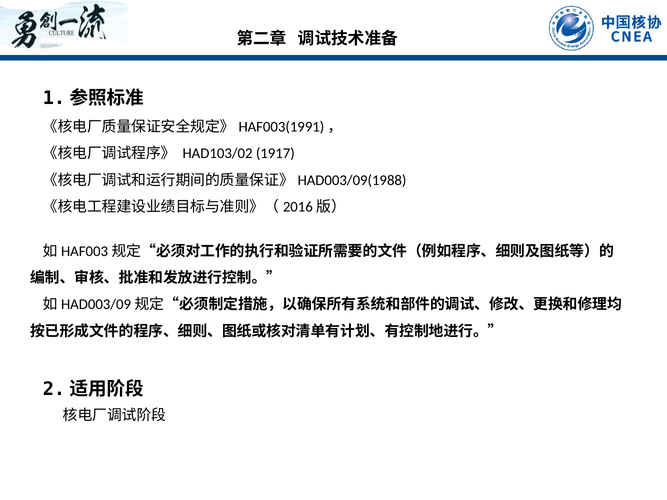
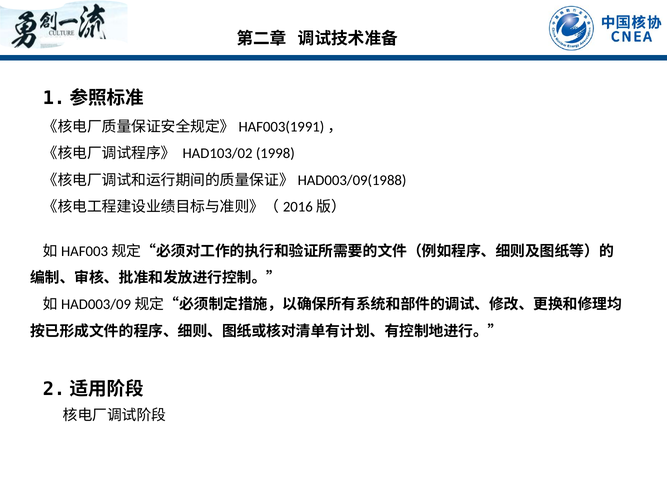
1917: 1917 -> 1998
